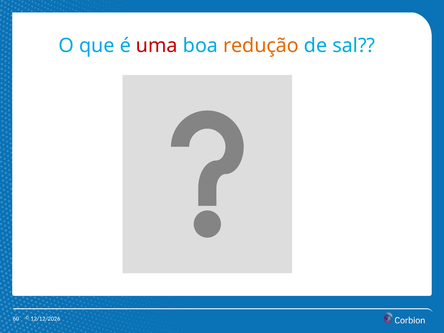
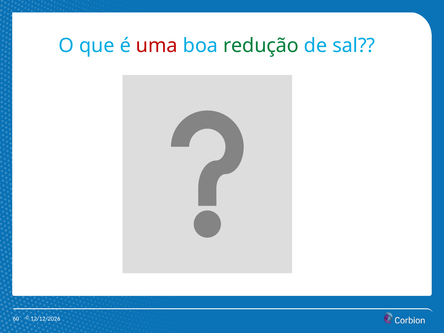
redução colour: orange -> green
